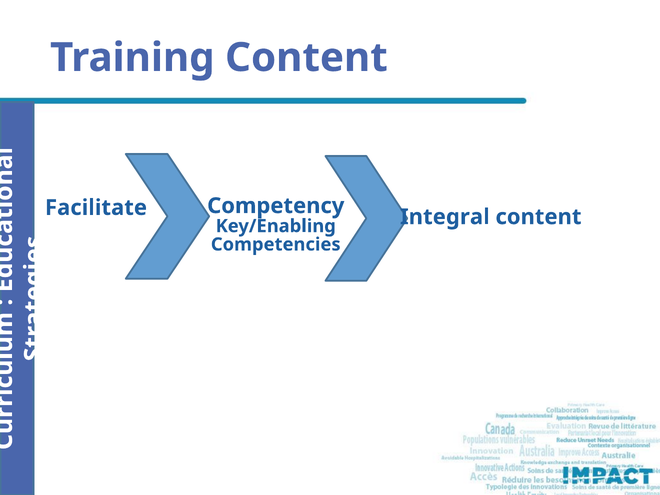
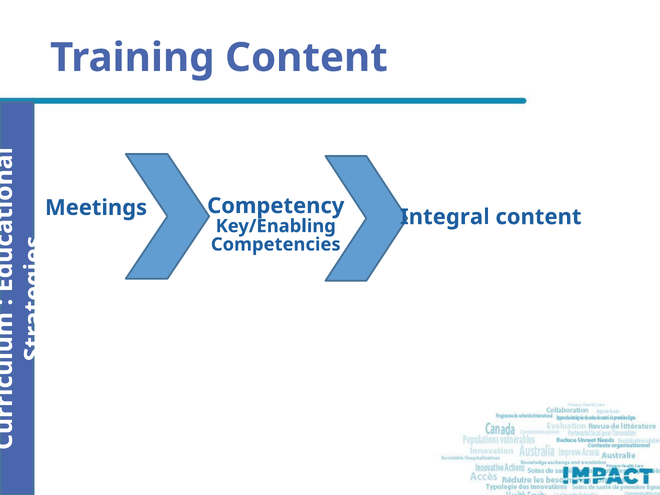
Facilitate: Facilitate -> Meetings
